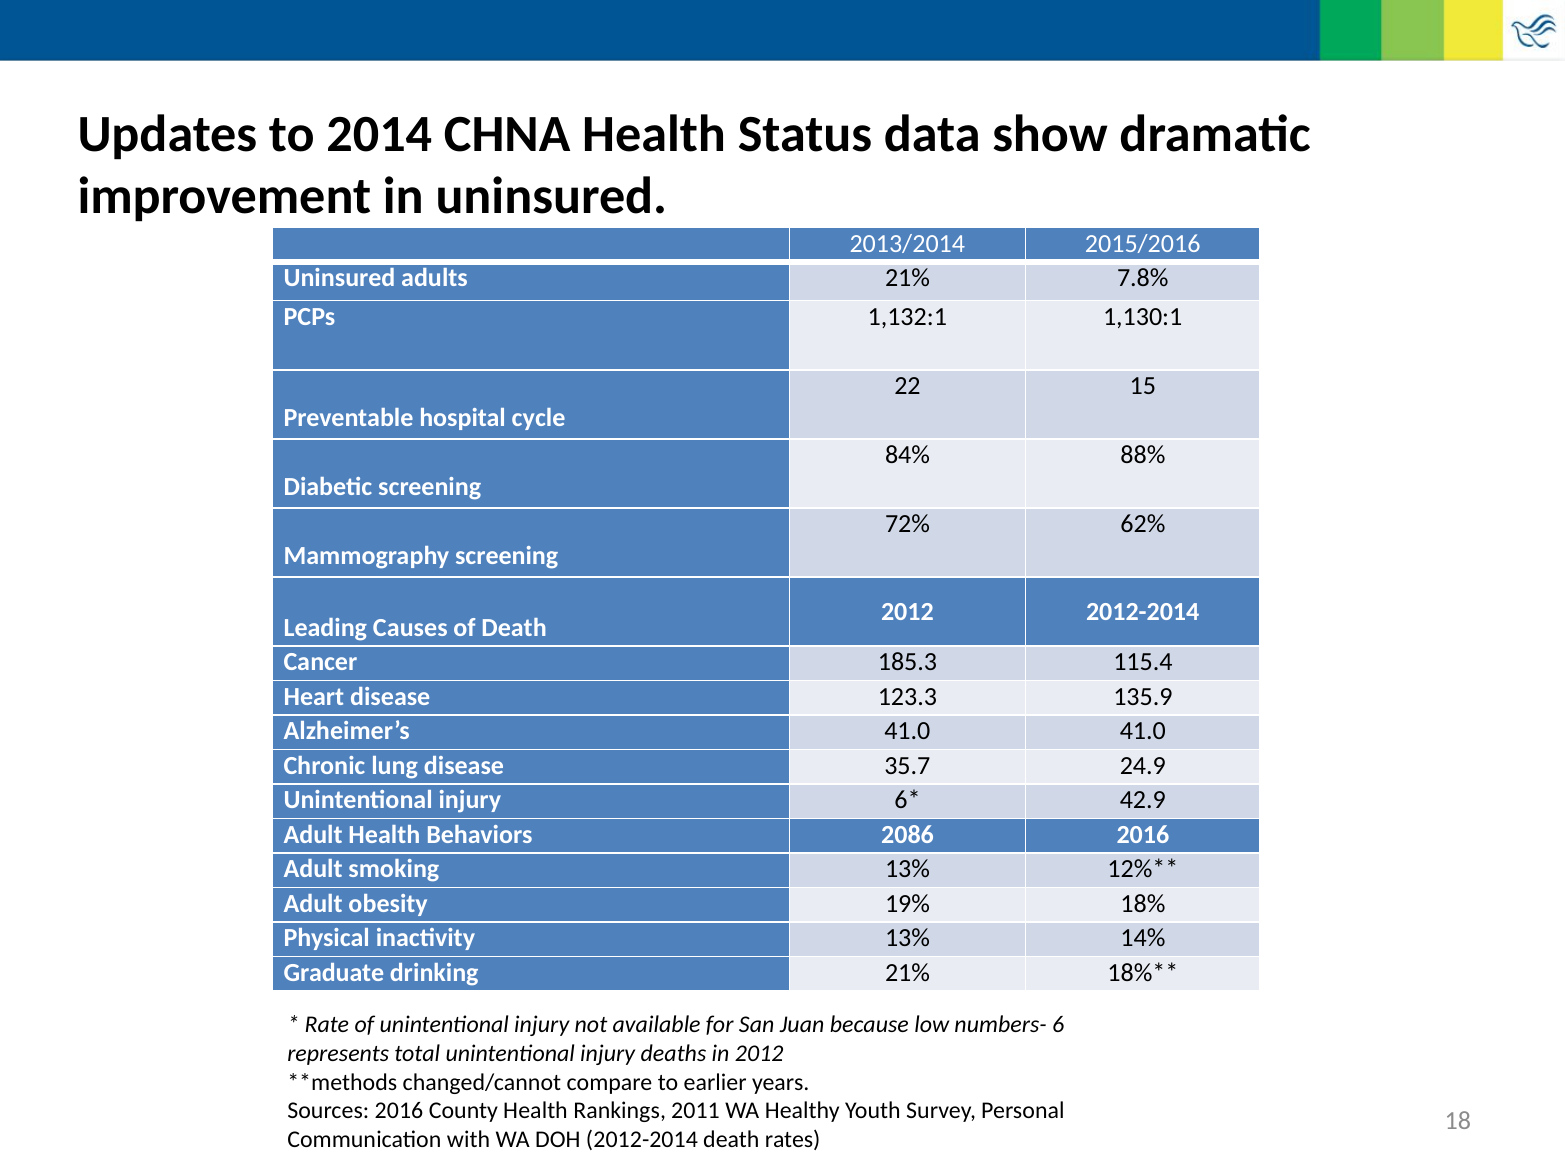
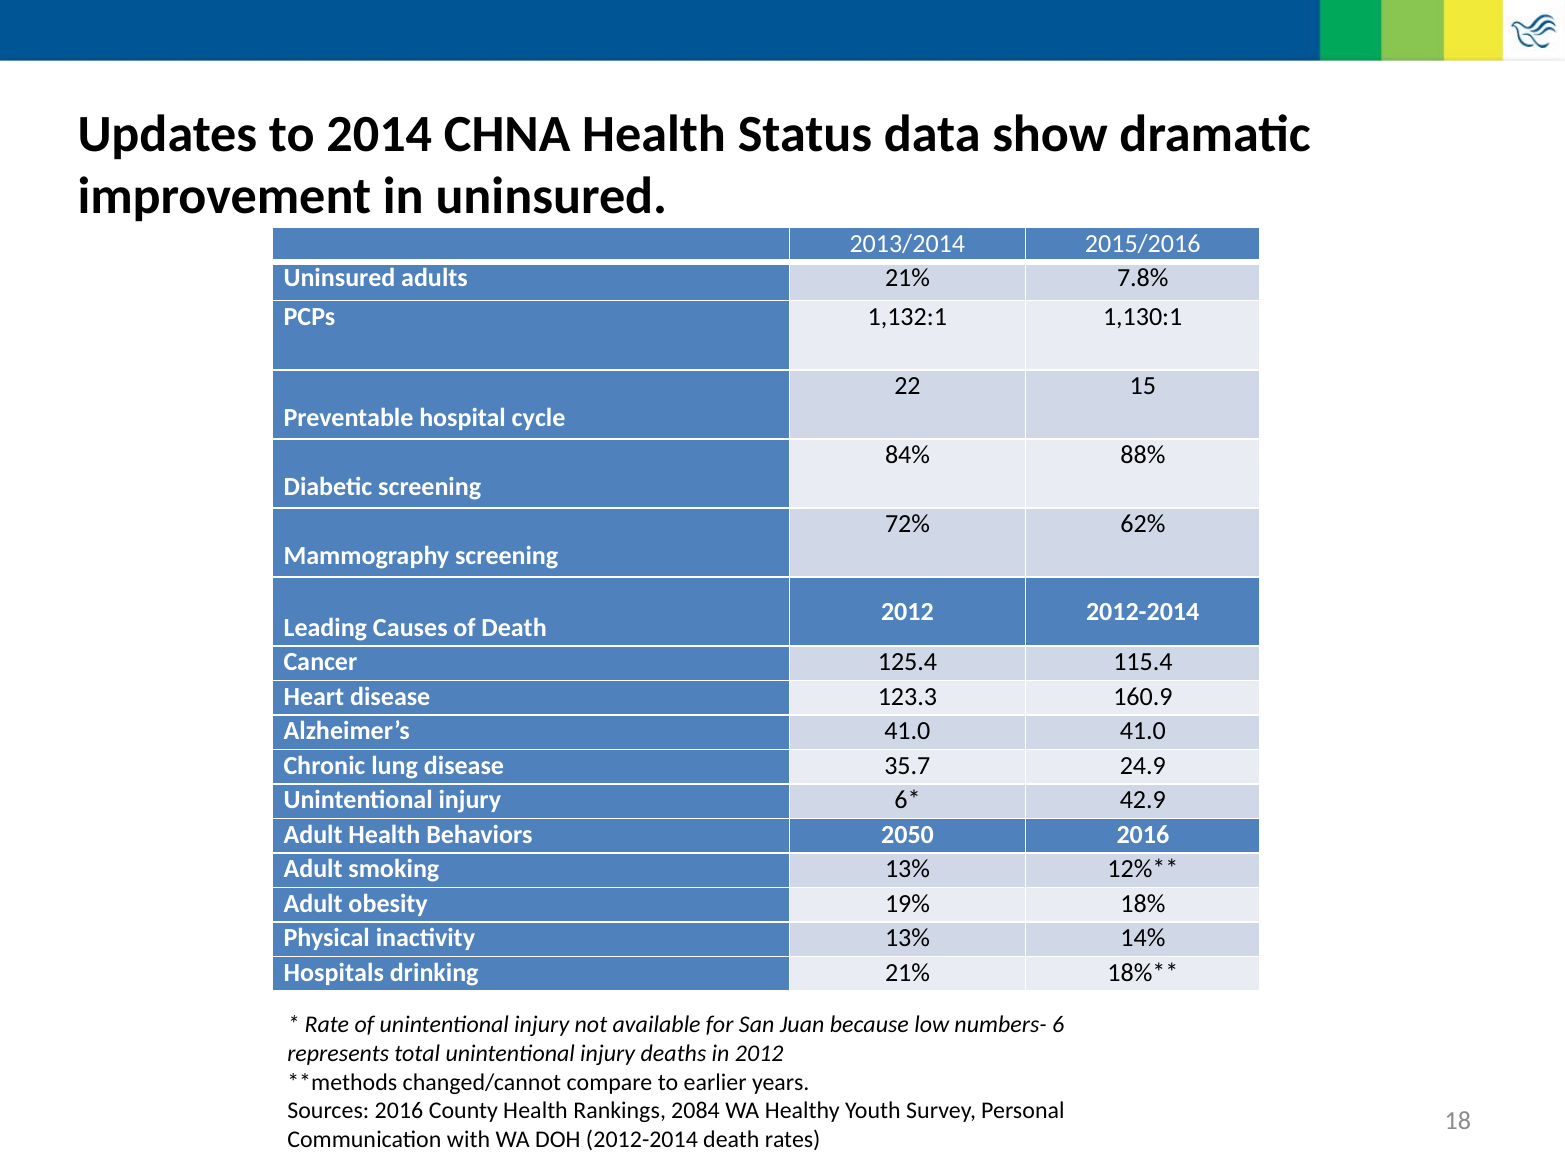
185.3: 185.3 -> 125.4
135.9: 135.9 -> 160.9
2086: 2086 -> 2050
Graduate: Graduate -> Hospitals
2011: 2011 -> 2084
